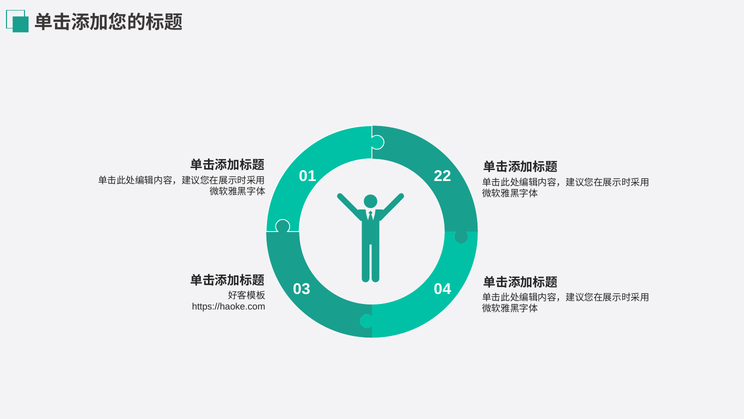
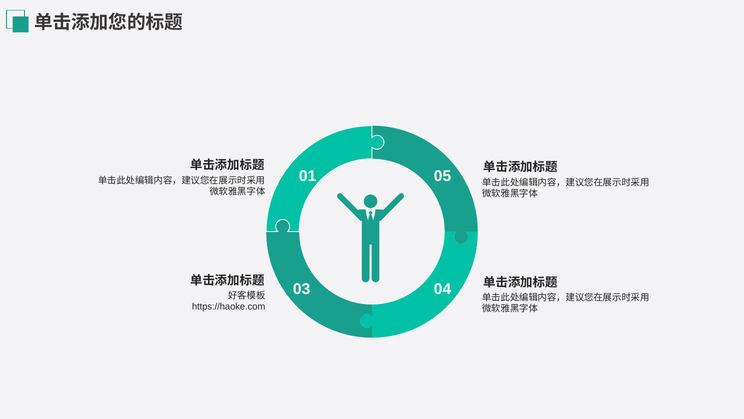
22: 22 -> 05
